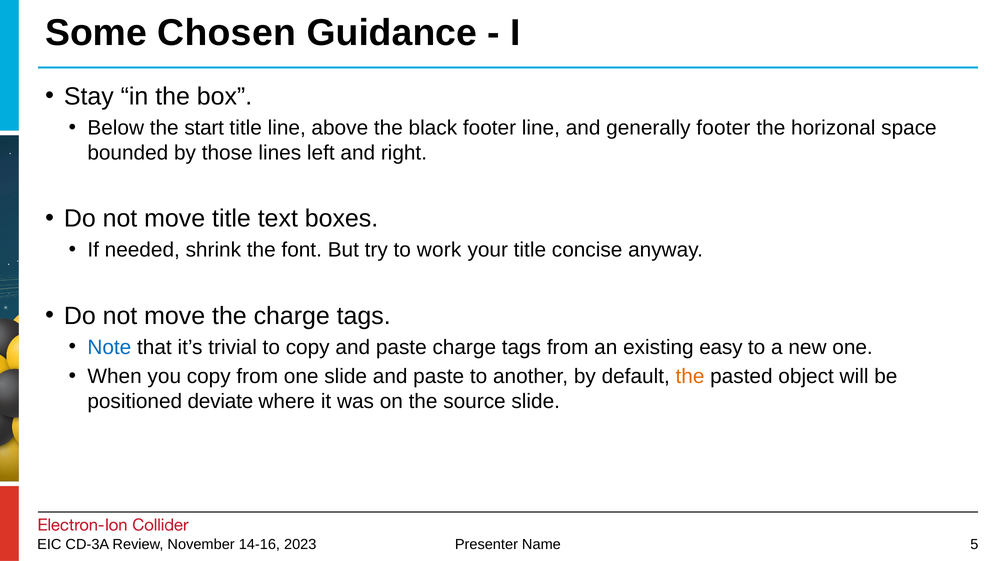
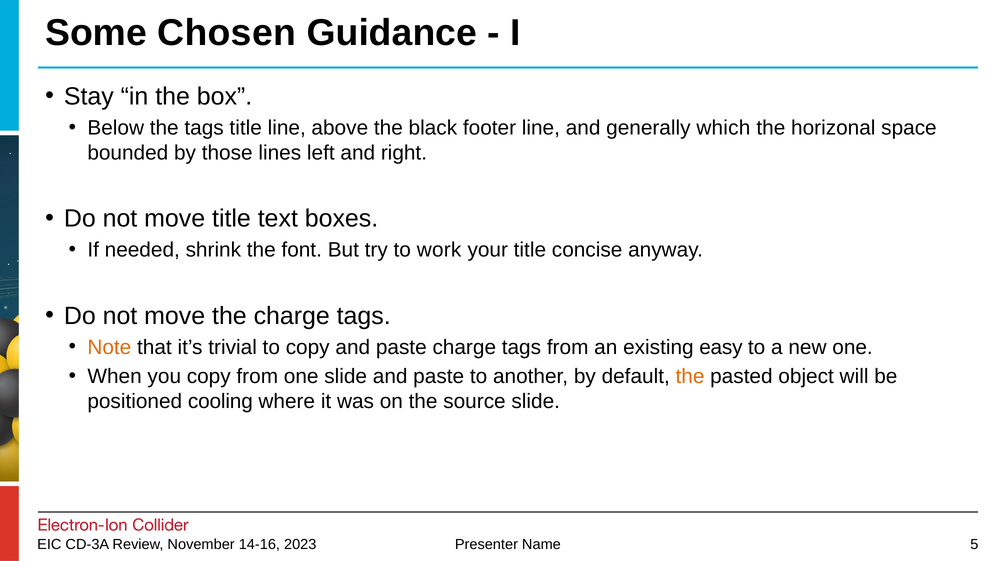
the start: start -> tags
generally footer: footer -> which
Note colour: blue -> orange
deviate: deviate -> cooling
